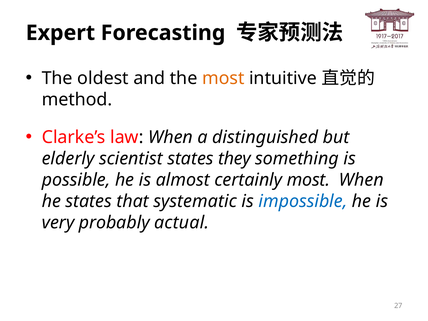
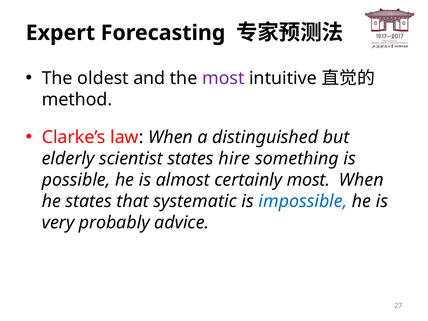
most at (223, 78) colour: orange -> purple
they: they -> hire
actual: actual -> advice
